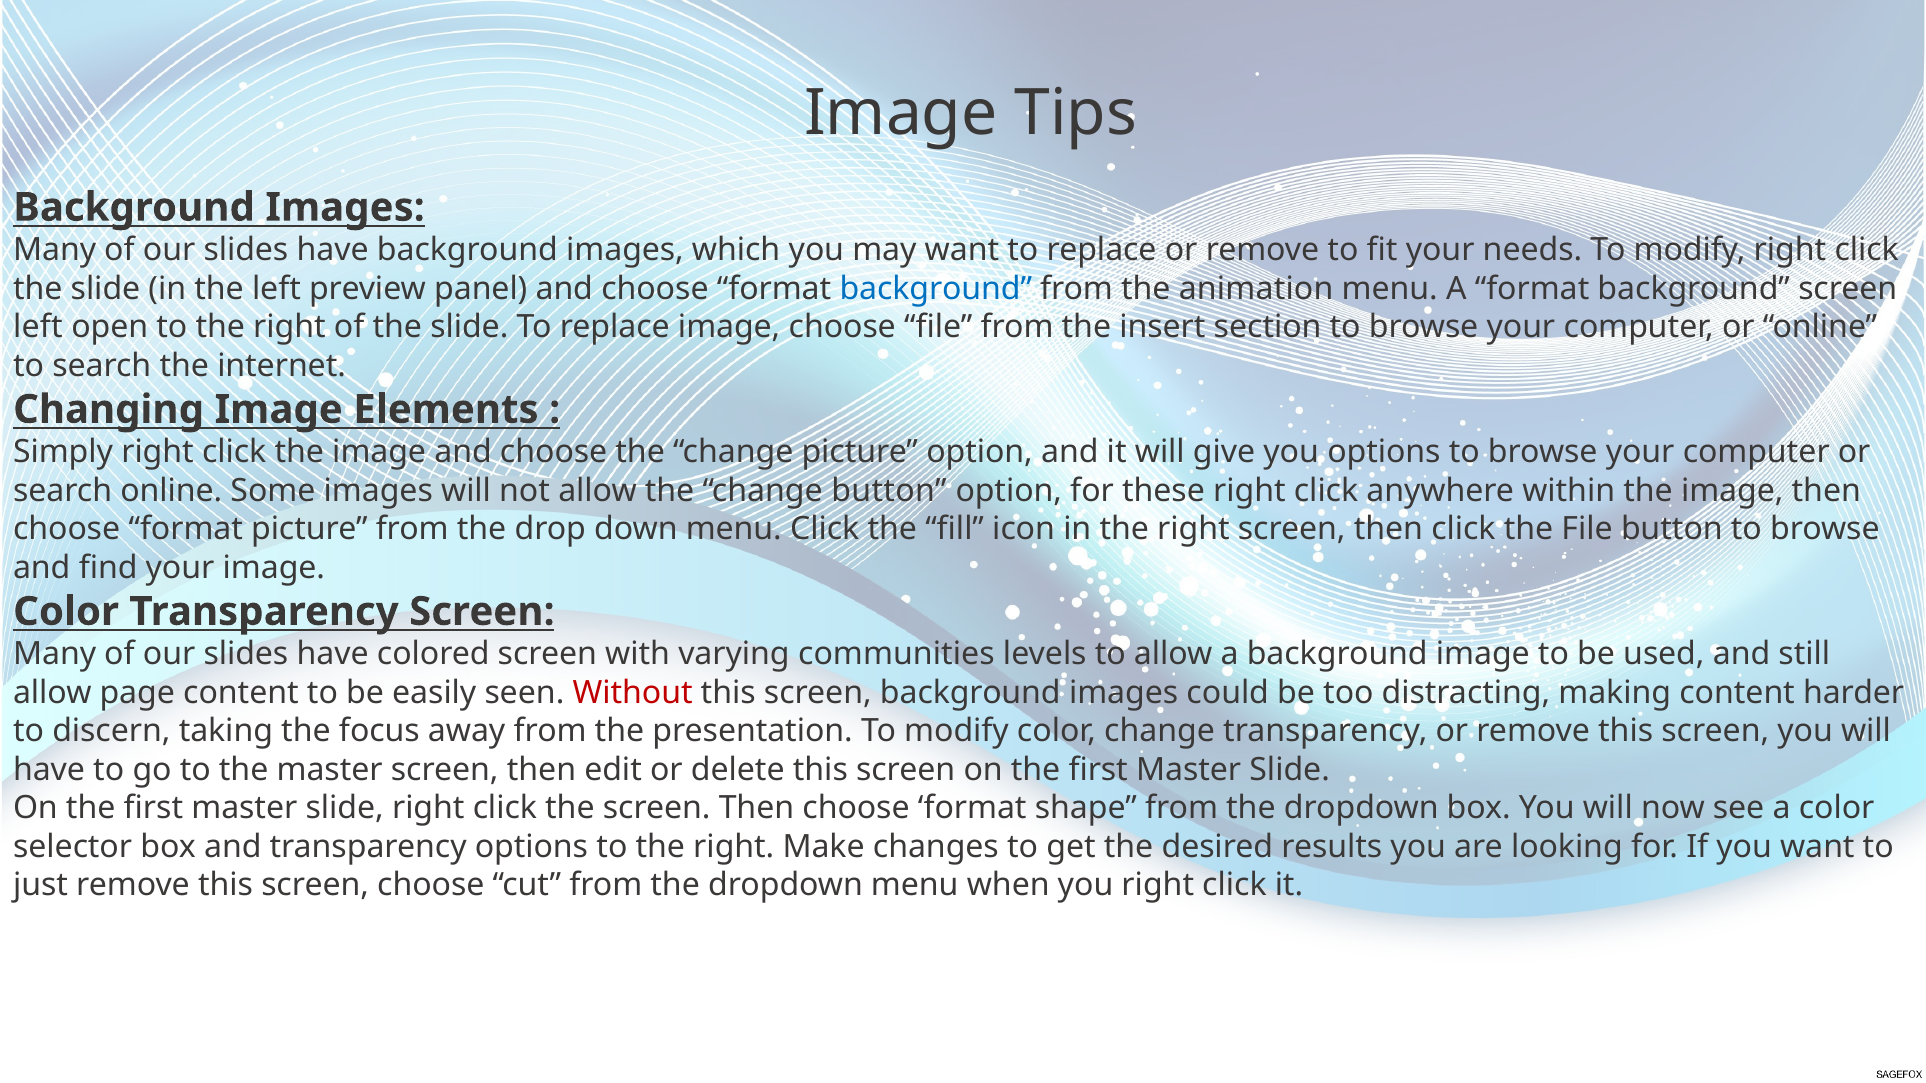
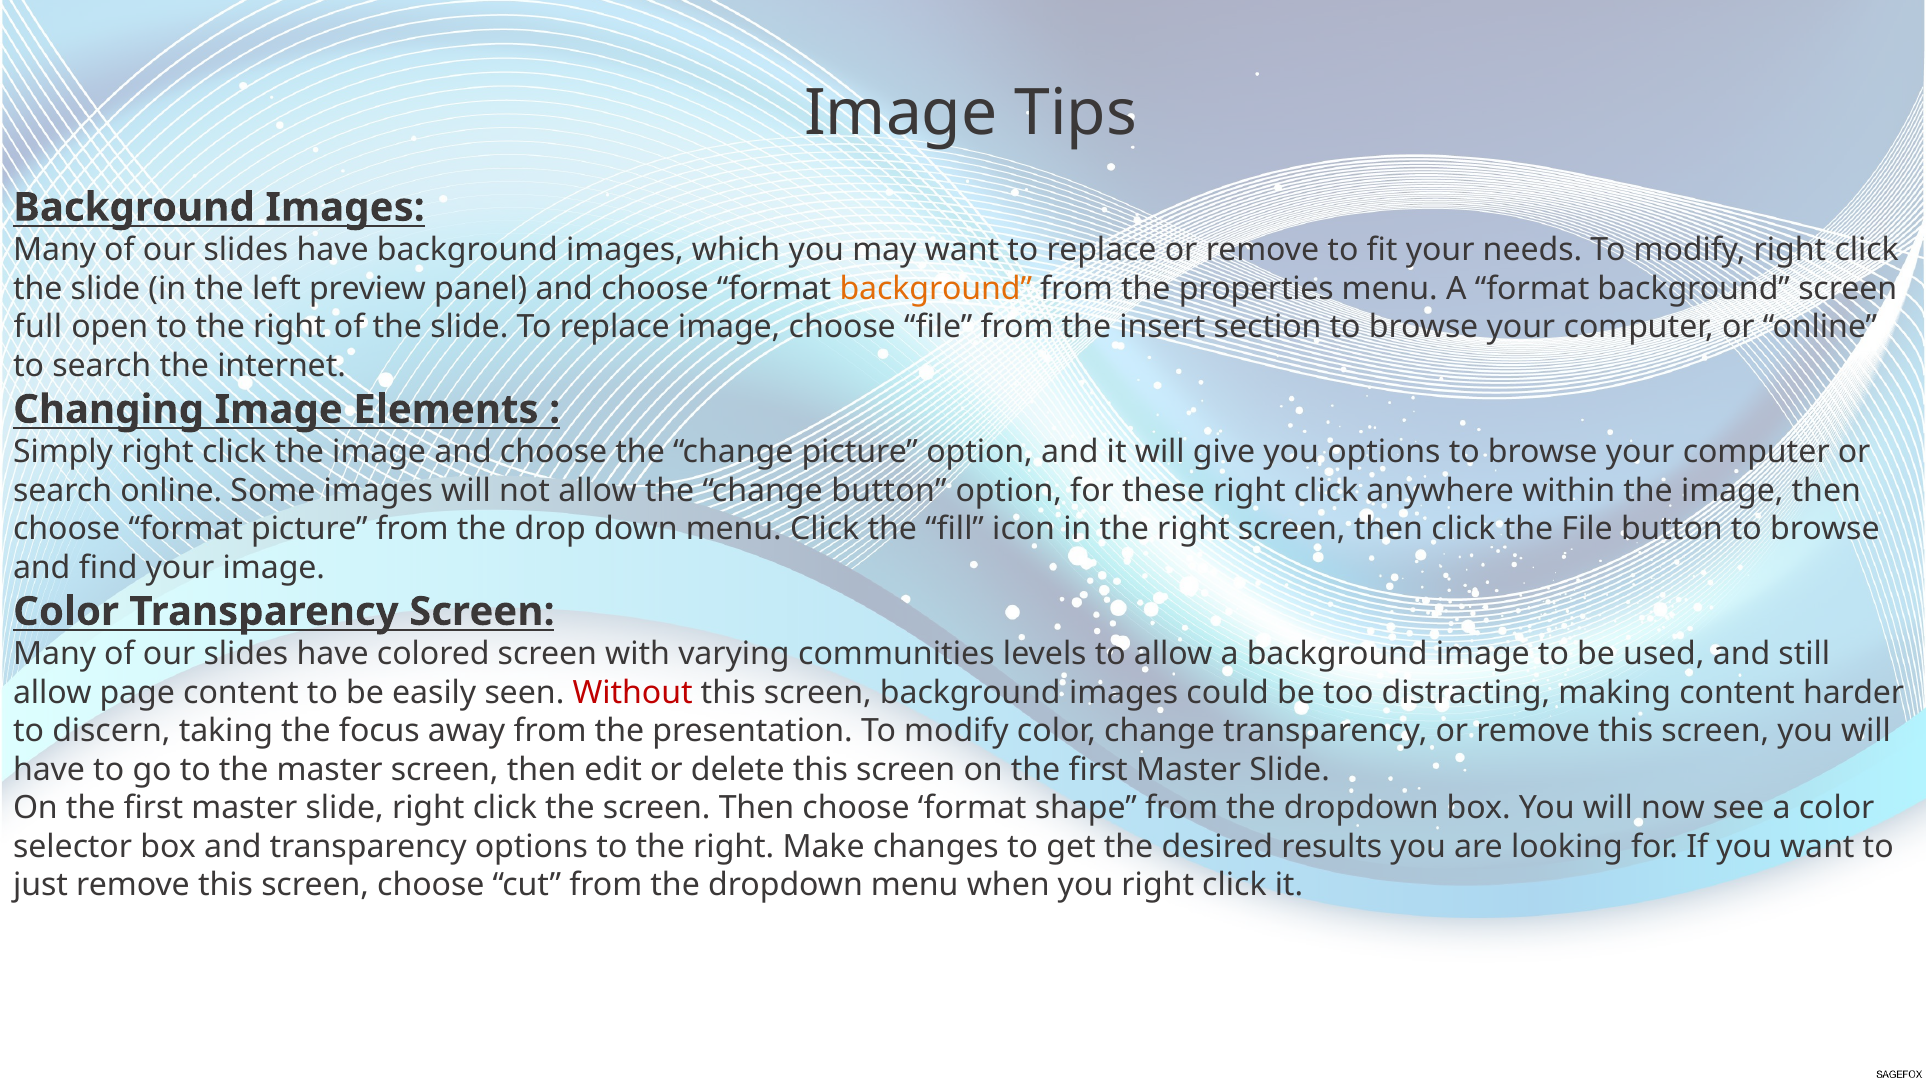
background at (936, 289) colour: blue -> orange
animation: animation -> properties
left at (38, 327): left -> full
